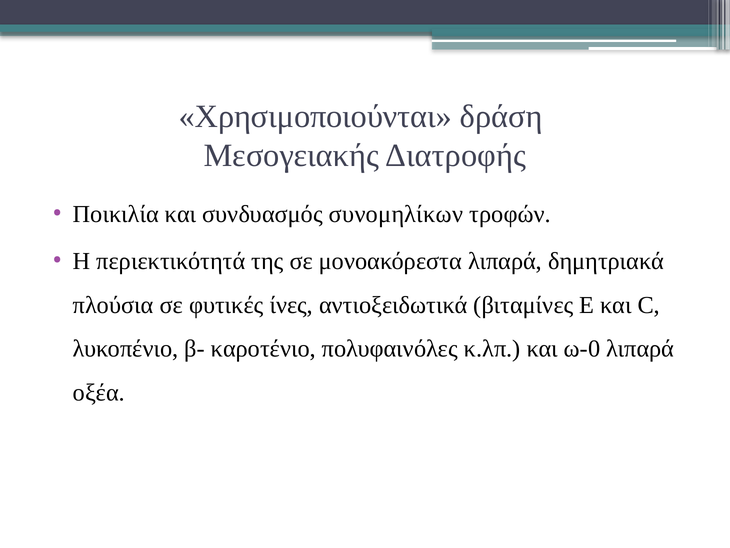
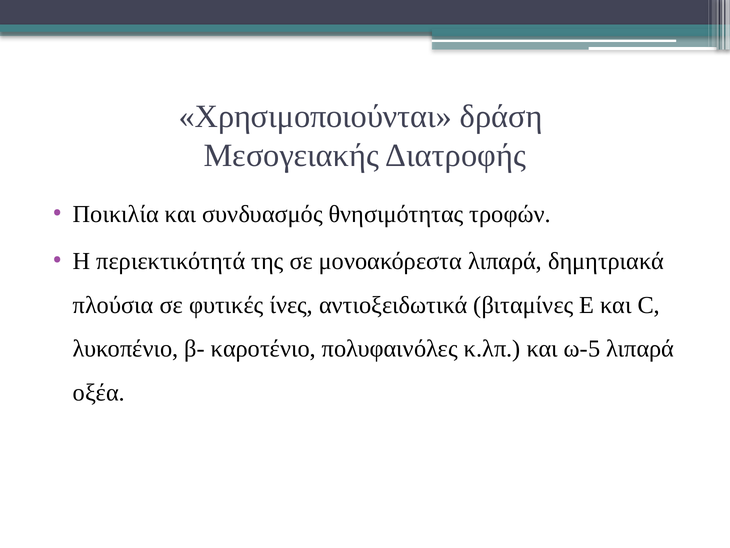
συνομηλίκων: συνομηλίκων -> θνησιμότητας
ω-0: ω-0 -> ω-5
